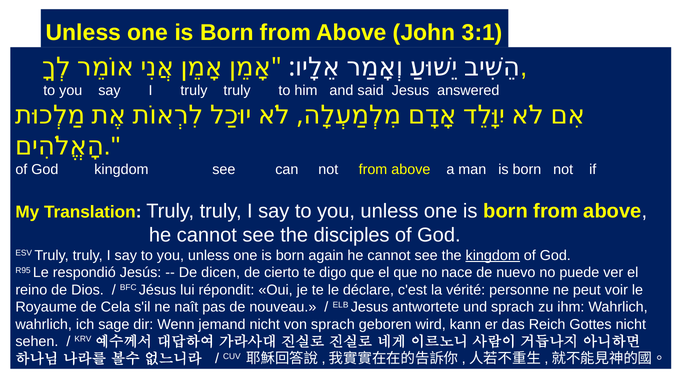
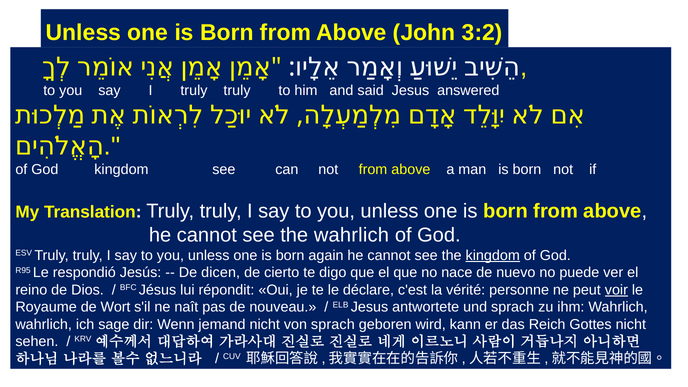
3:1: 3:1 -> 3:2
the disciples: disciples -> wahrlich
voir underline: none -> present
Cela: Cela -> Wort
